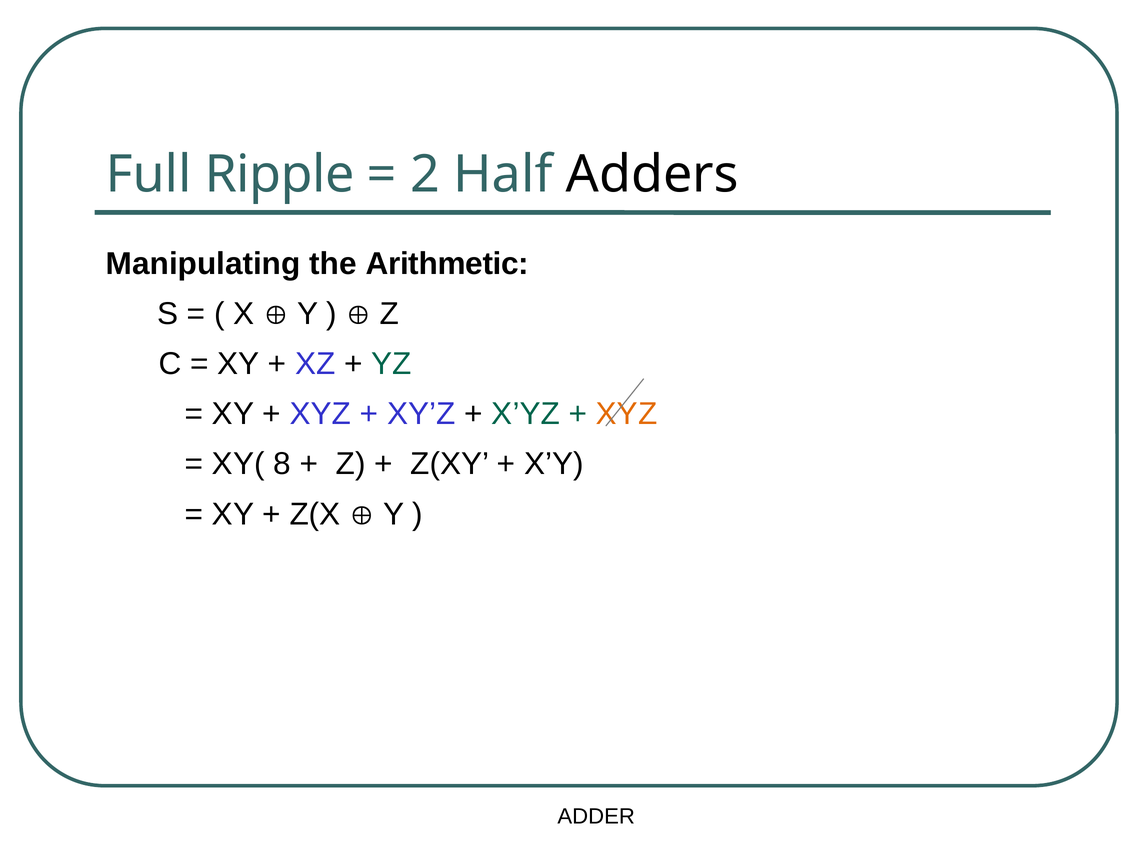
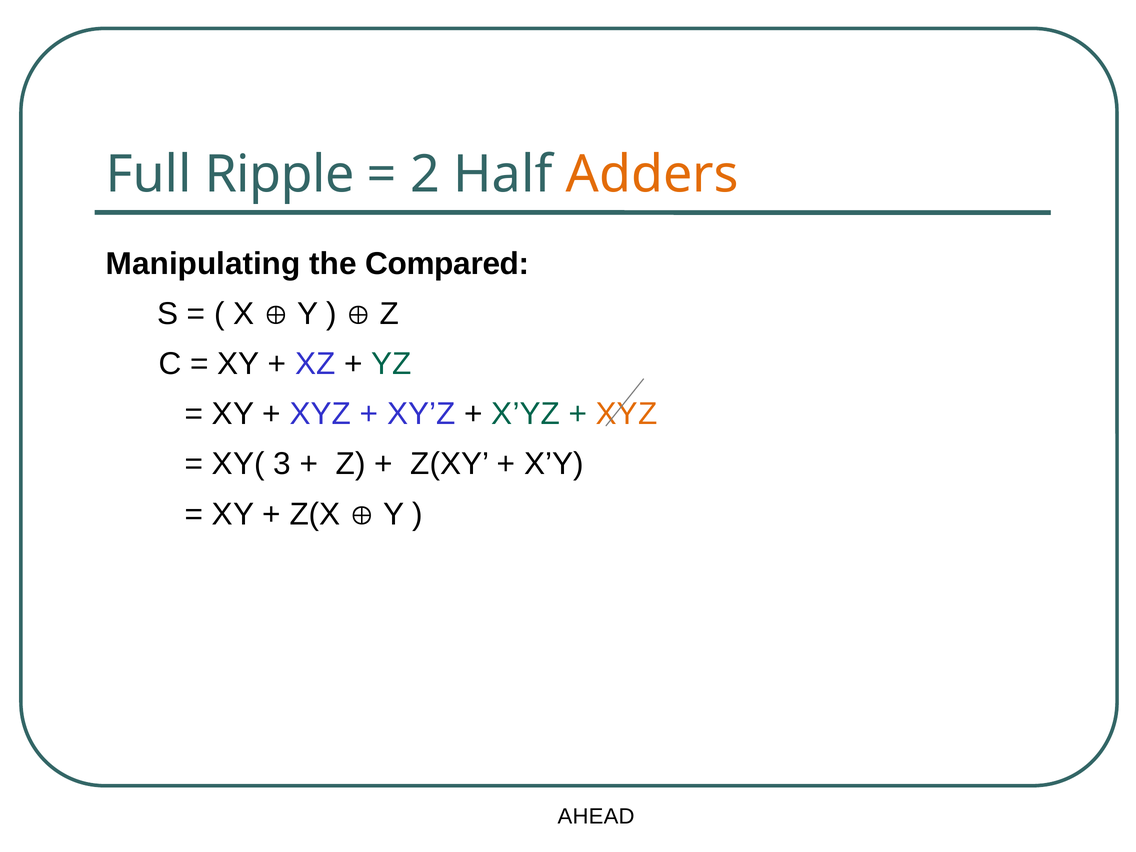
Adders colour: black -> orange
Arithmetic: Arithmetic -> Compared
8: 8 -> 3
ADDER: ADDER -> AHEAD
